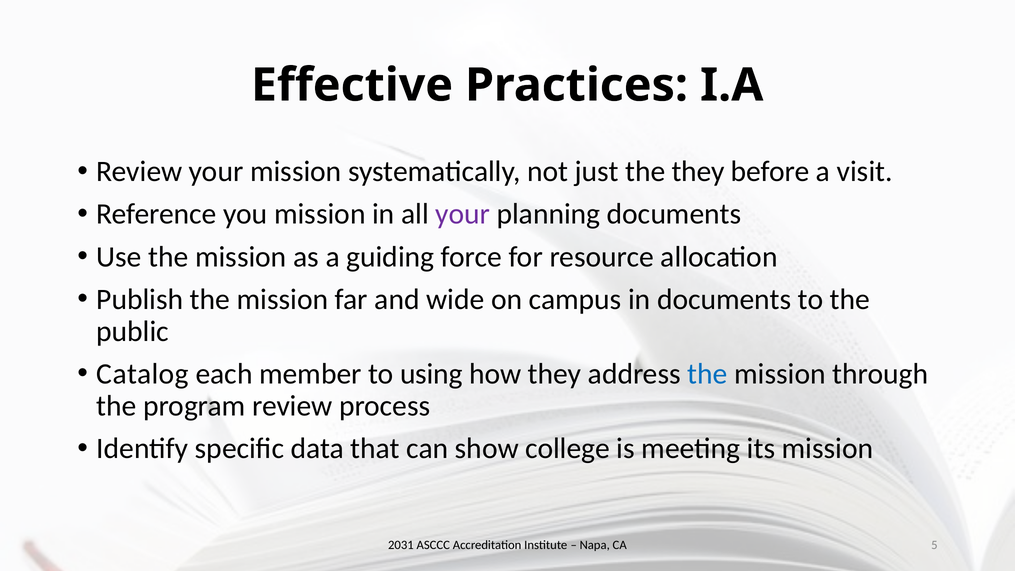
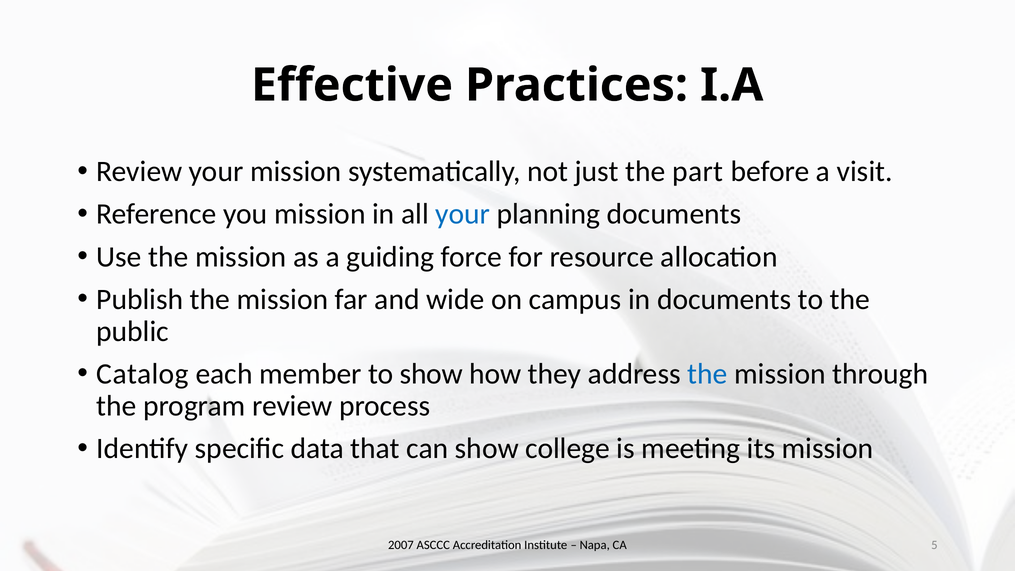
the they: they -> part
your at (463, 214) colour: purple -> blue
to using: using -> show
2031: 2031 -> 2007
